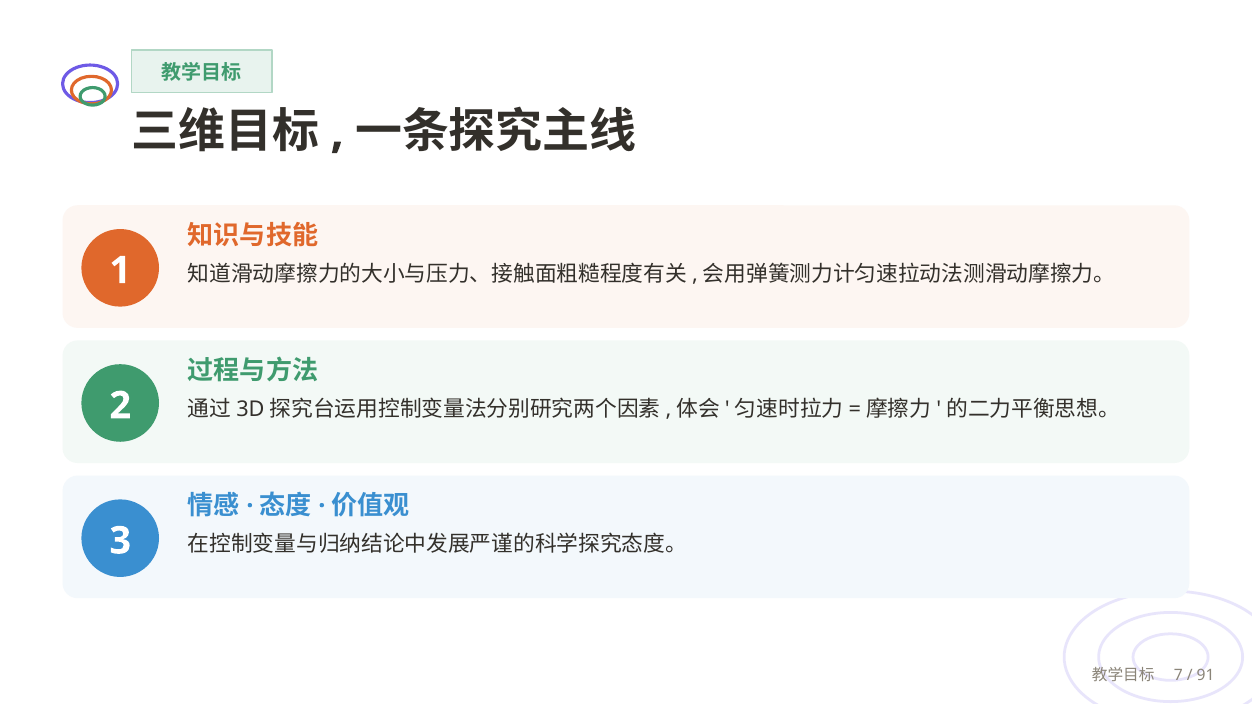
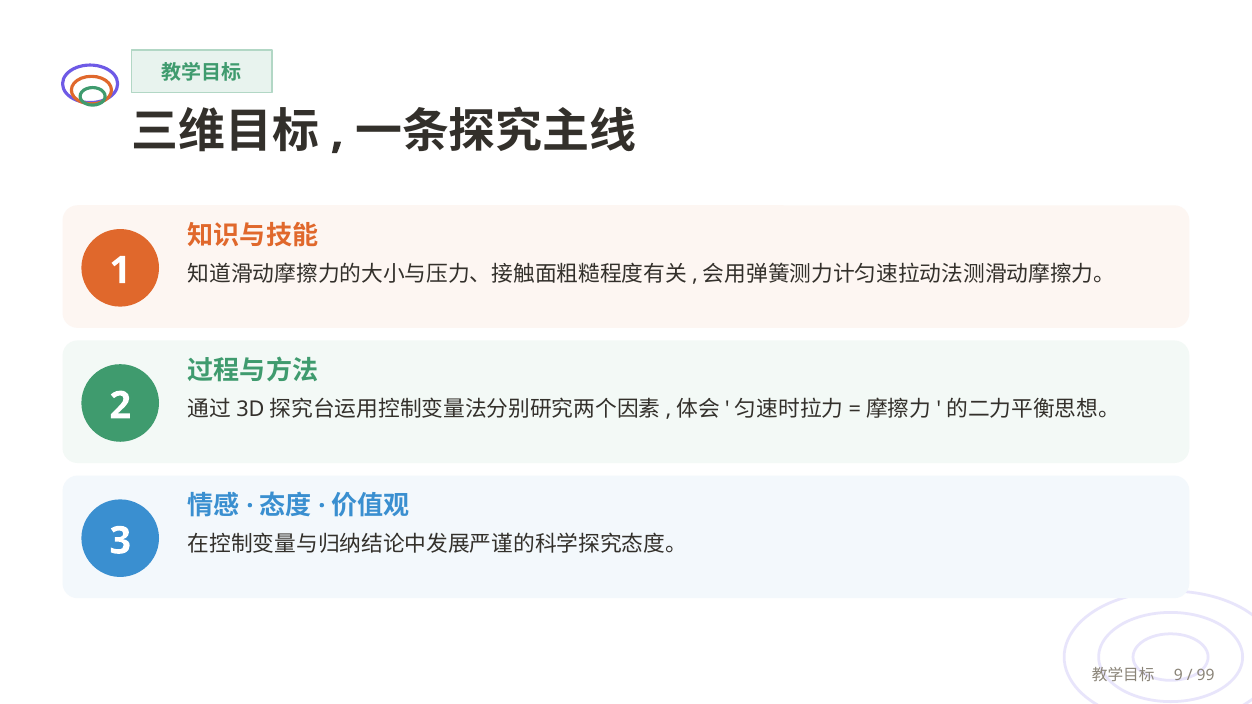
7: 7 -> 9
91: 91 -> 99
